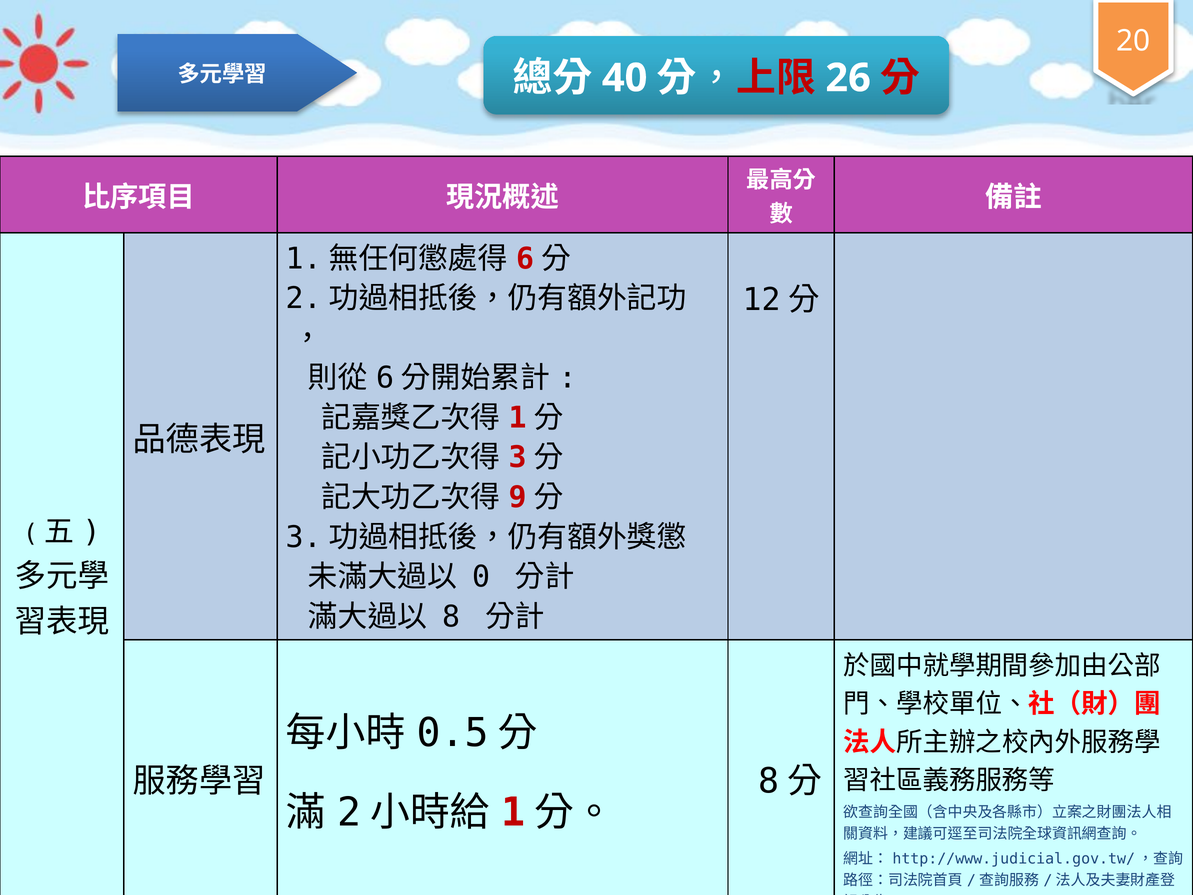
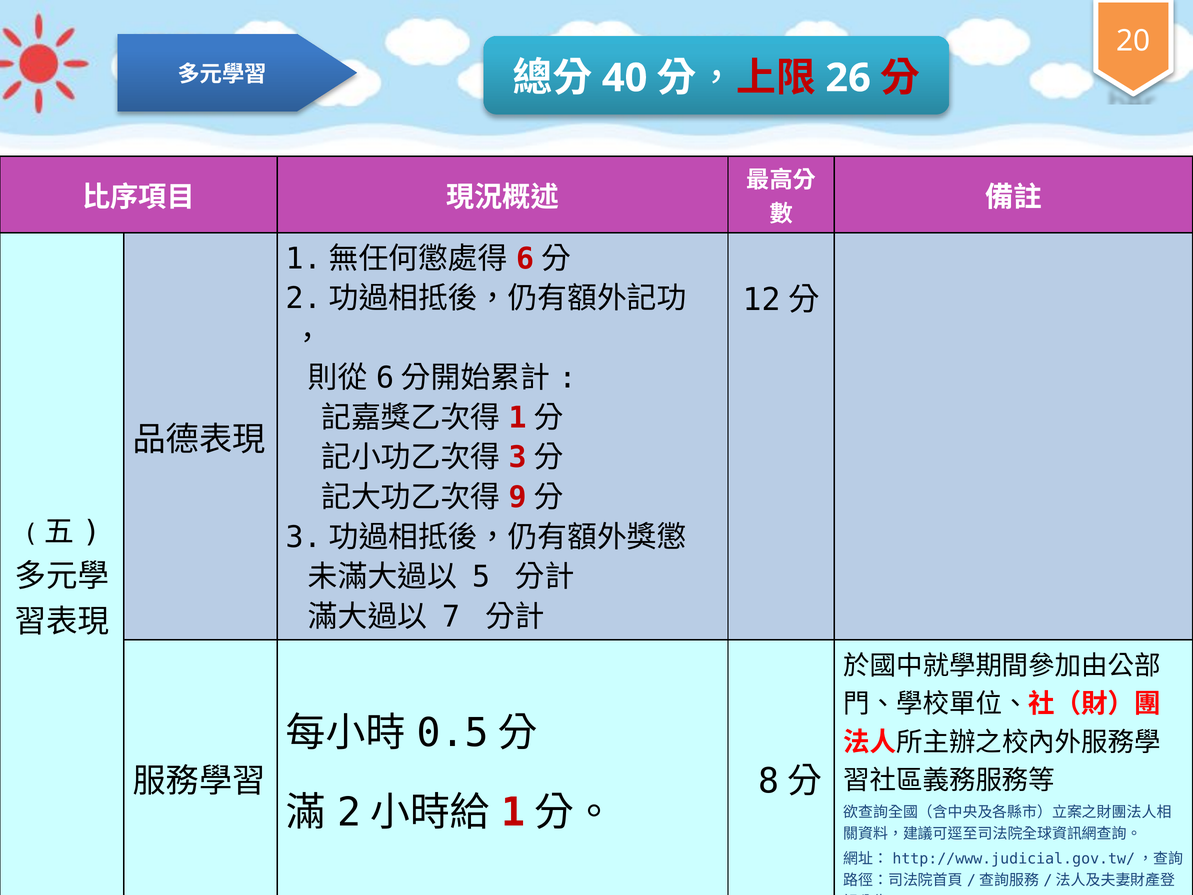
0: 0 -> 5
8: 8 -> 7
